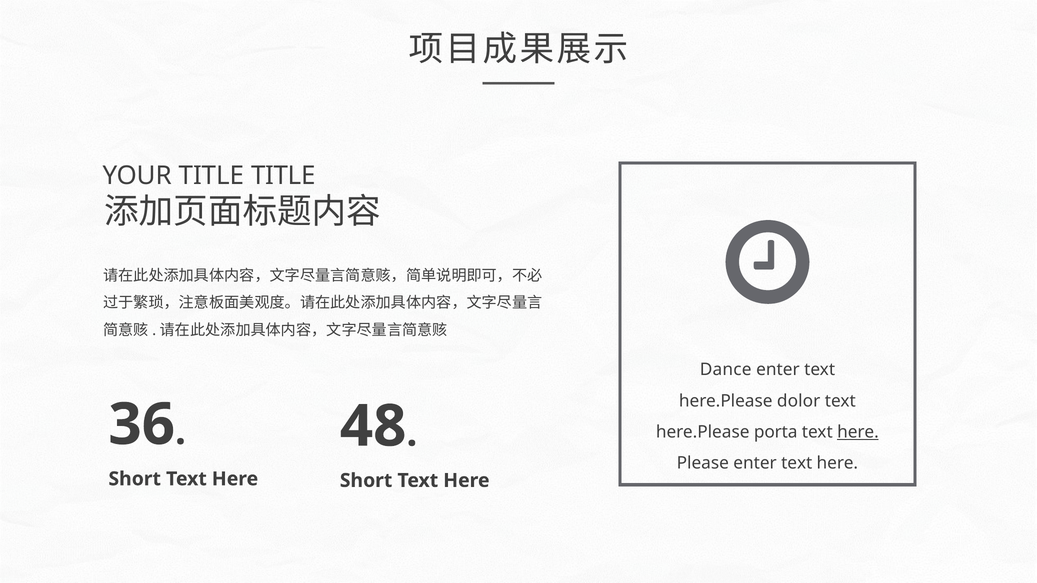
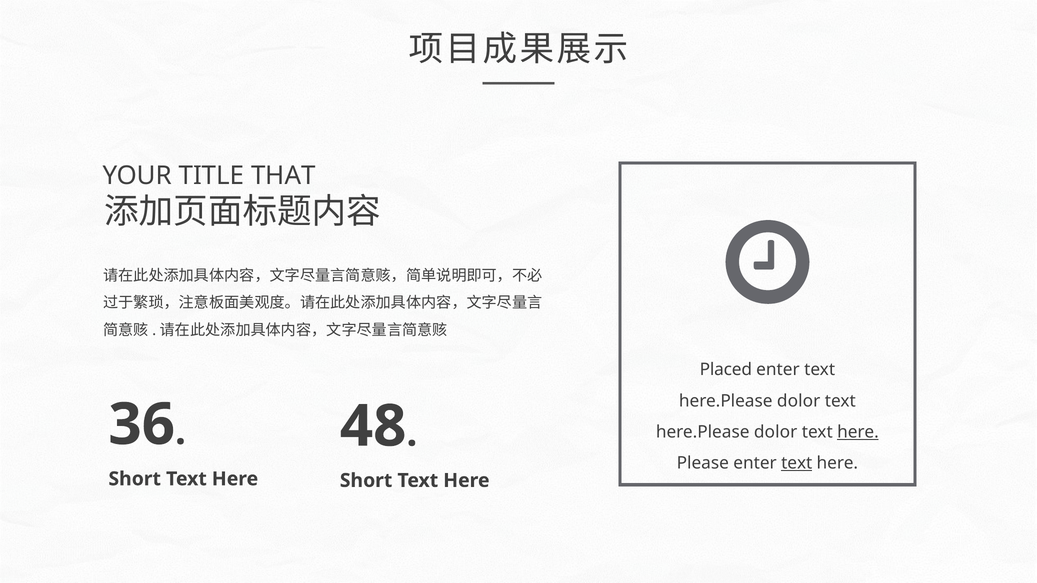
TITLE TITLE: TITLE -> THAT
Dance: Dance -> Placed
porta at (776, 432): porta -> dolor
text at (797, 463) underline: none -> present
